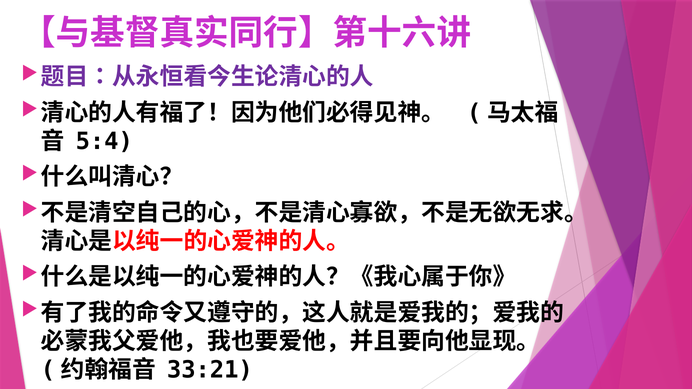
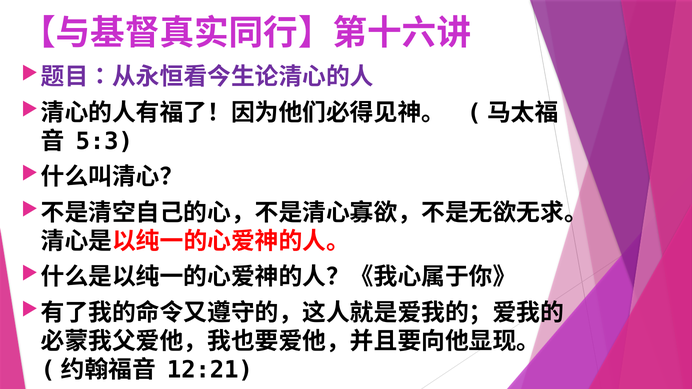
5:4: 5:4 -> 5:3
33:21: 33:21 -> 12:21
